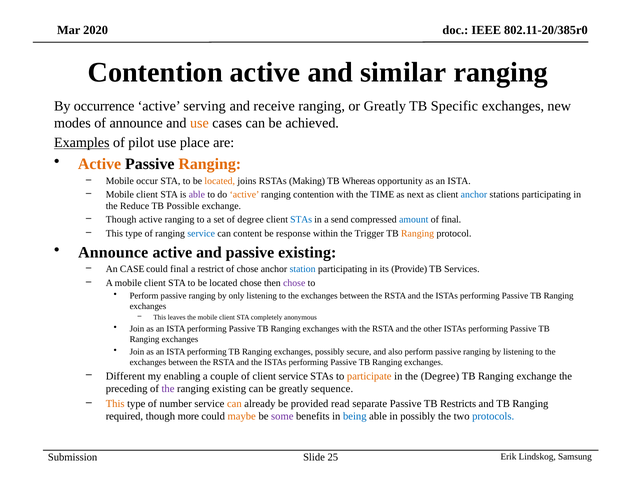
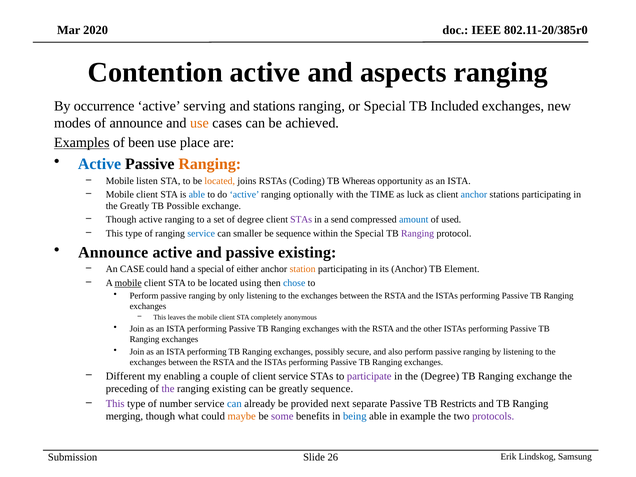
similar: similar -> aspects
and receive: receive -> stations
or Greatly: Greatly -> Special
Specific: Specific -> Included
pilot: pilot -> been
Active at (100, 164) colour: orange -> blue
occur: occur -> listen
Making: Making -> Coding
able at (197, 194) colour: purple -> blue
active at (244, 194) colour: orange -> blue
ranging contention: contention -> optionally
next: next -> luck
the Reduce: Reduce -> Greatly
STAs at (301, 220) colour: blue -> purple
of final: final -> used
content: content -> smaller
be response: response -> sequence
the Trigger: Trigger -> Special
Ranging at (418, 233) colour: orange -> purple
could final: final -> hand
a restrict: restrict -> special
of chose: chose -> either
station colour: blue -> orange
its Provide: Provide -> Anchor
Services: Services -> Element
mobile at (128, 283) underline: none -> present
located chose: chose -> using
chose at (294, 283) colour: purple -> blue
participate colour: orange -> purple
This at (115, 404) colour: orange -> purple
can at (234, 404) colour: orange -> blue
read: read -> next
required: required -> merging
more: more -> what
in possibly: possibly -> example
protocols colour: blue -> purple
25: 25 -> 26
